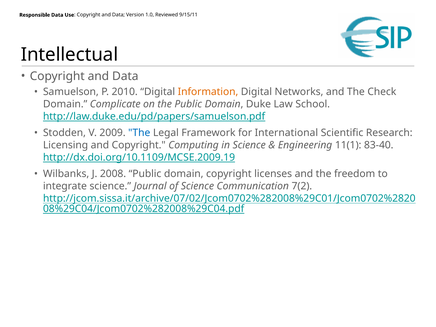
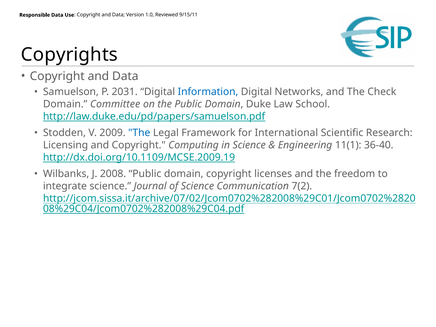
Intellectual: Intellectual -> Copyrights
2010: 2010 -> 2031
Information colour: orange -> blue
Complicate: Complicate -> Committee
83-40: 83-40 -> 36-40
